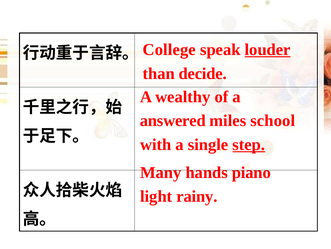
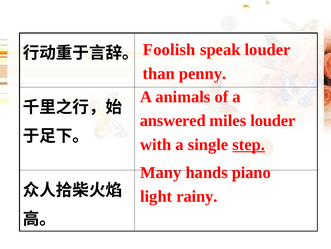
College: College -> Foolish
louder at (268, 50) underline: present -> none
decide: decide -> penny
wealthy: wealthy -> animals
miles school: school -> louder
